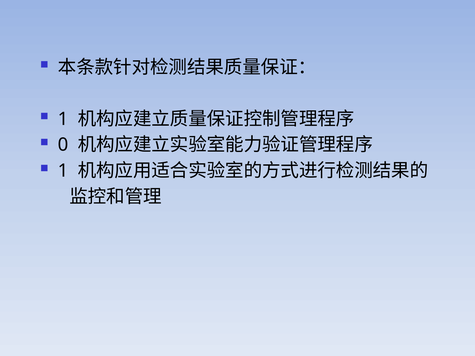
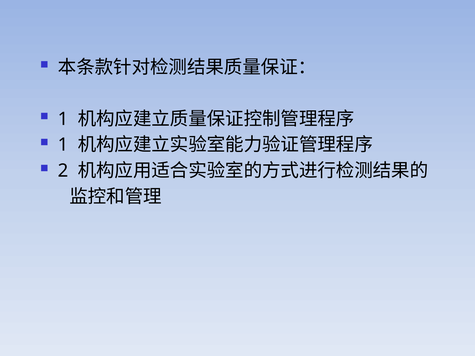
0 at (63, 145): 0 -> 1
1 at (63, 171): 1 -> 2
